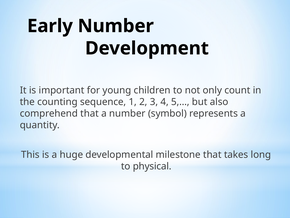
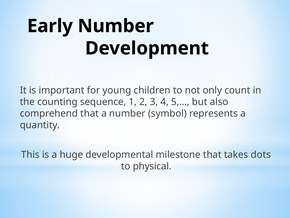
long: long -> dots
